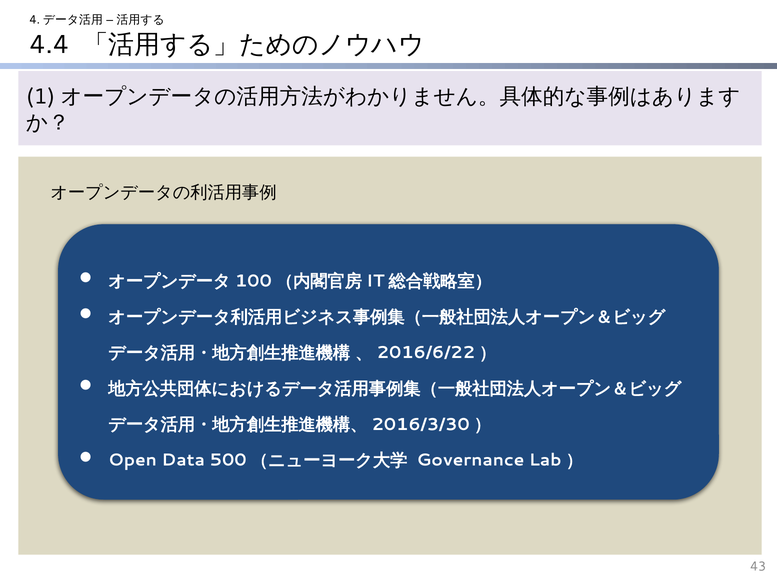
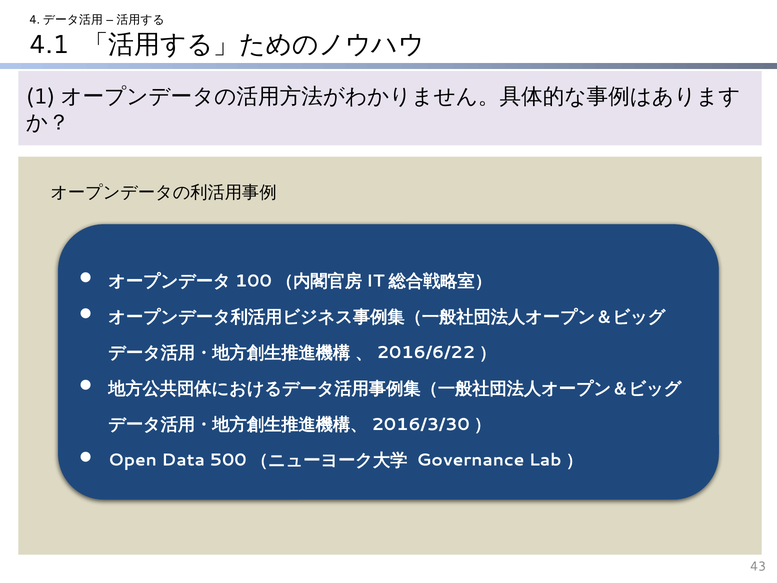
4.4: 4.4 -> 4.1
